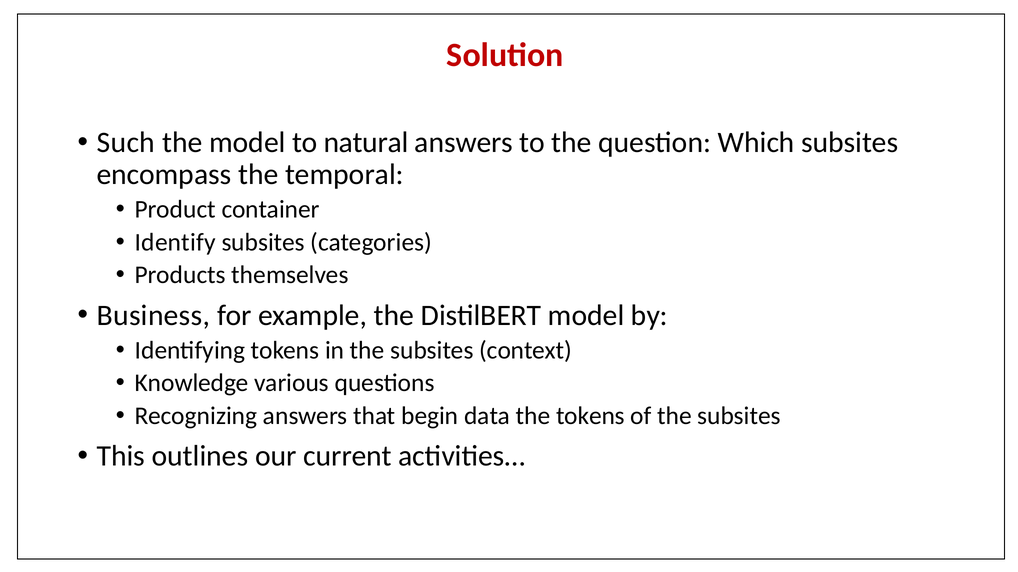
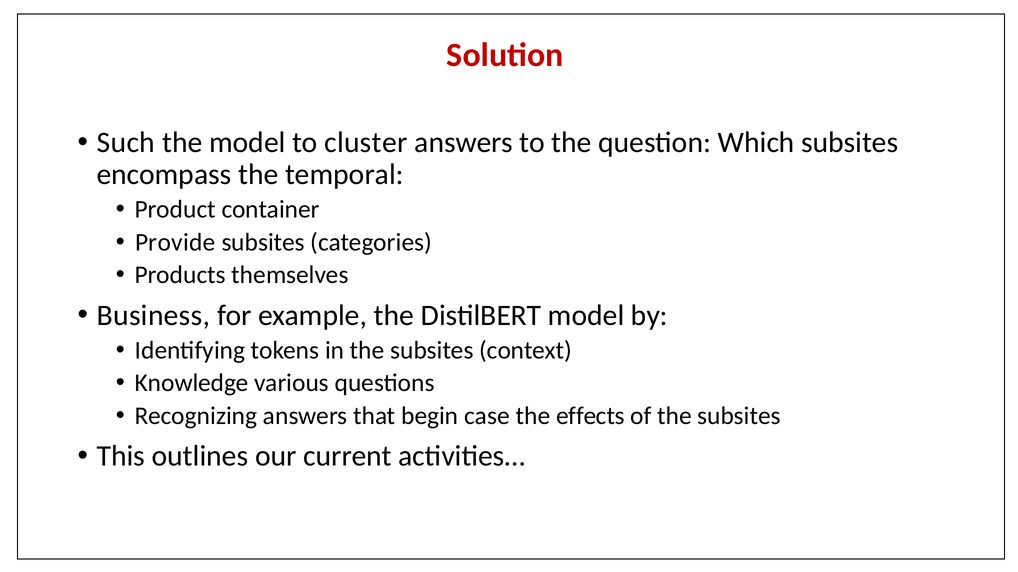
natural: natural -> cluster
Identify: Identify -> Provide
data: data -> case
the tokens: tokens -> effects
